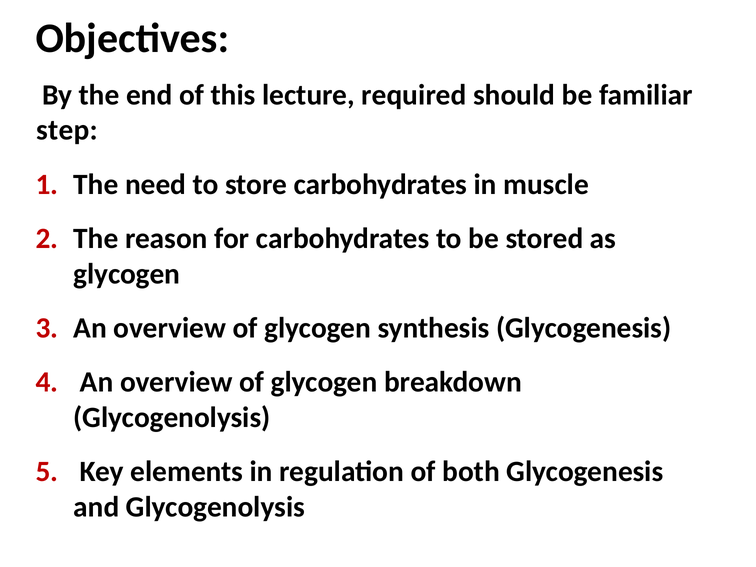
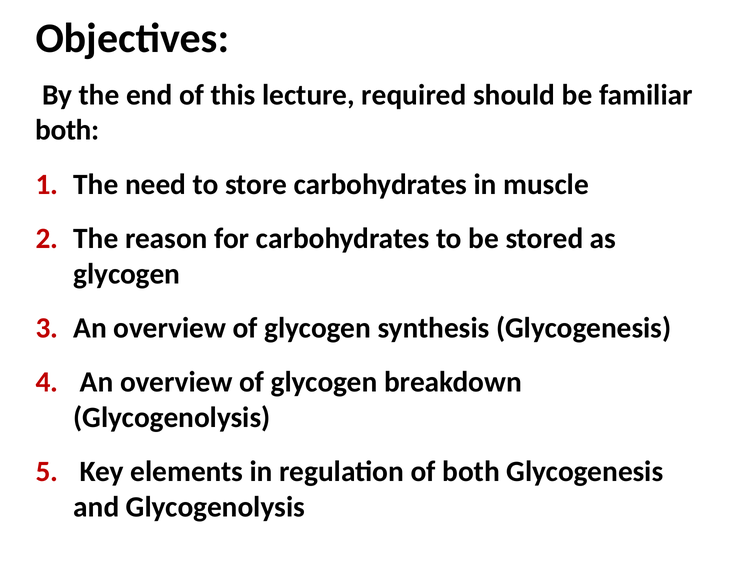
step at (67, 130): step -> both
